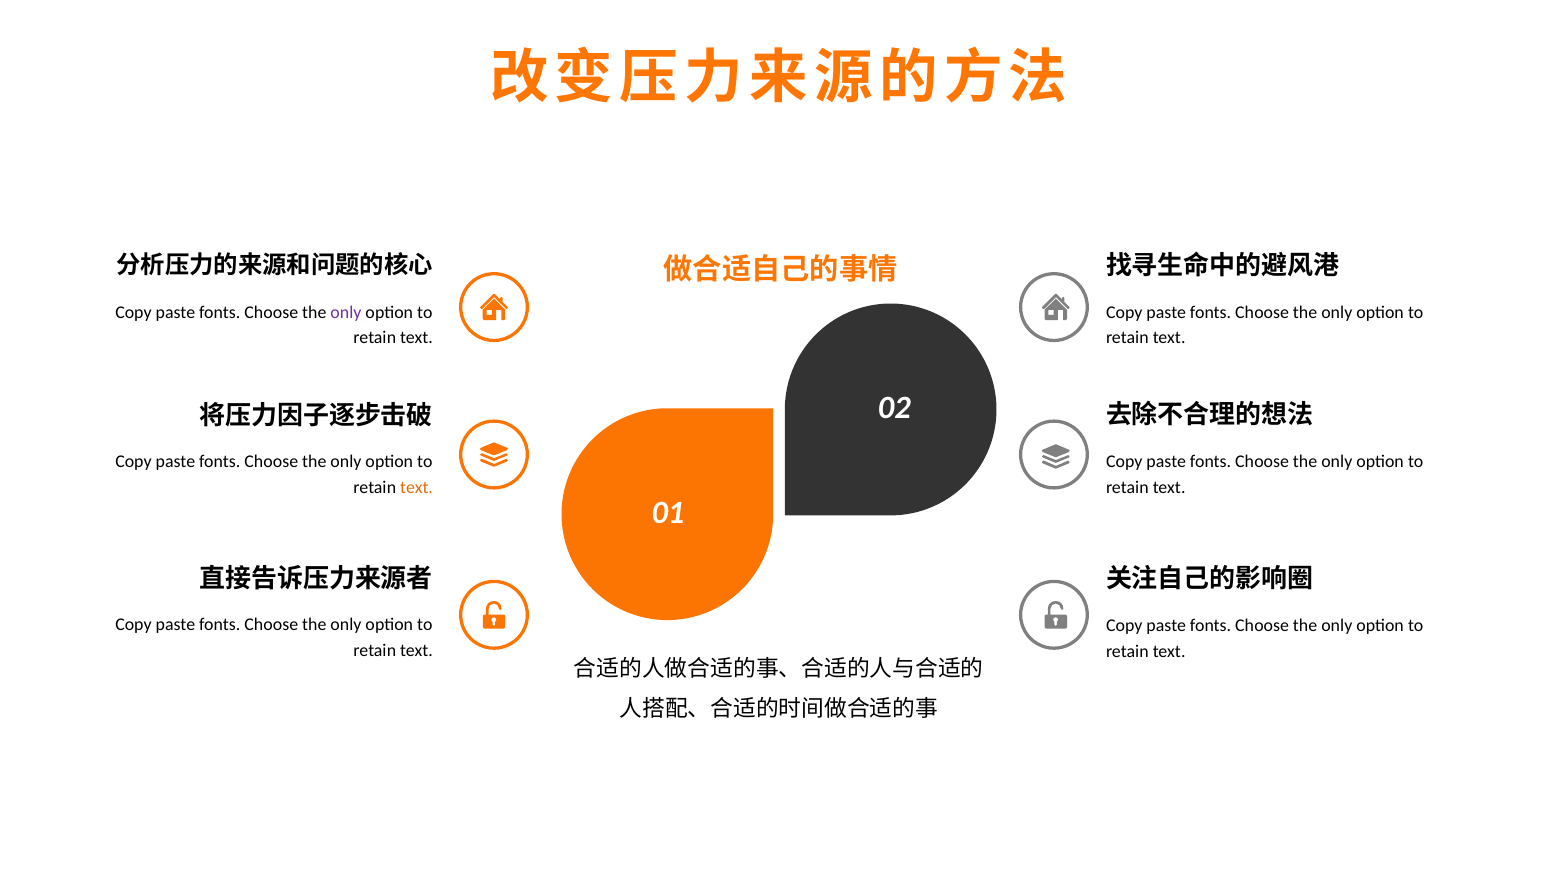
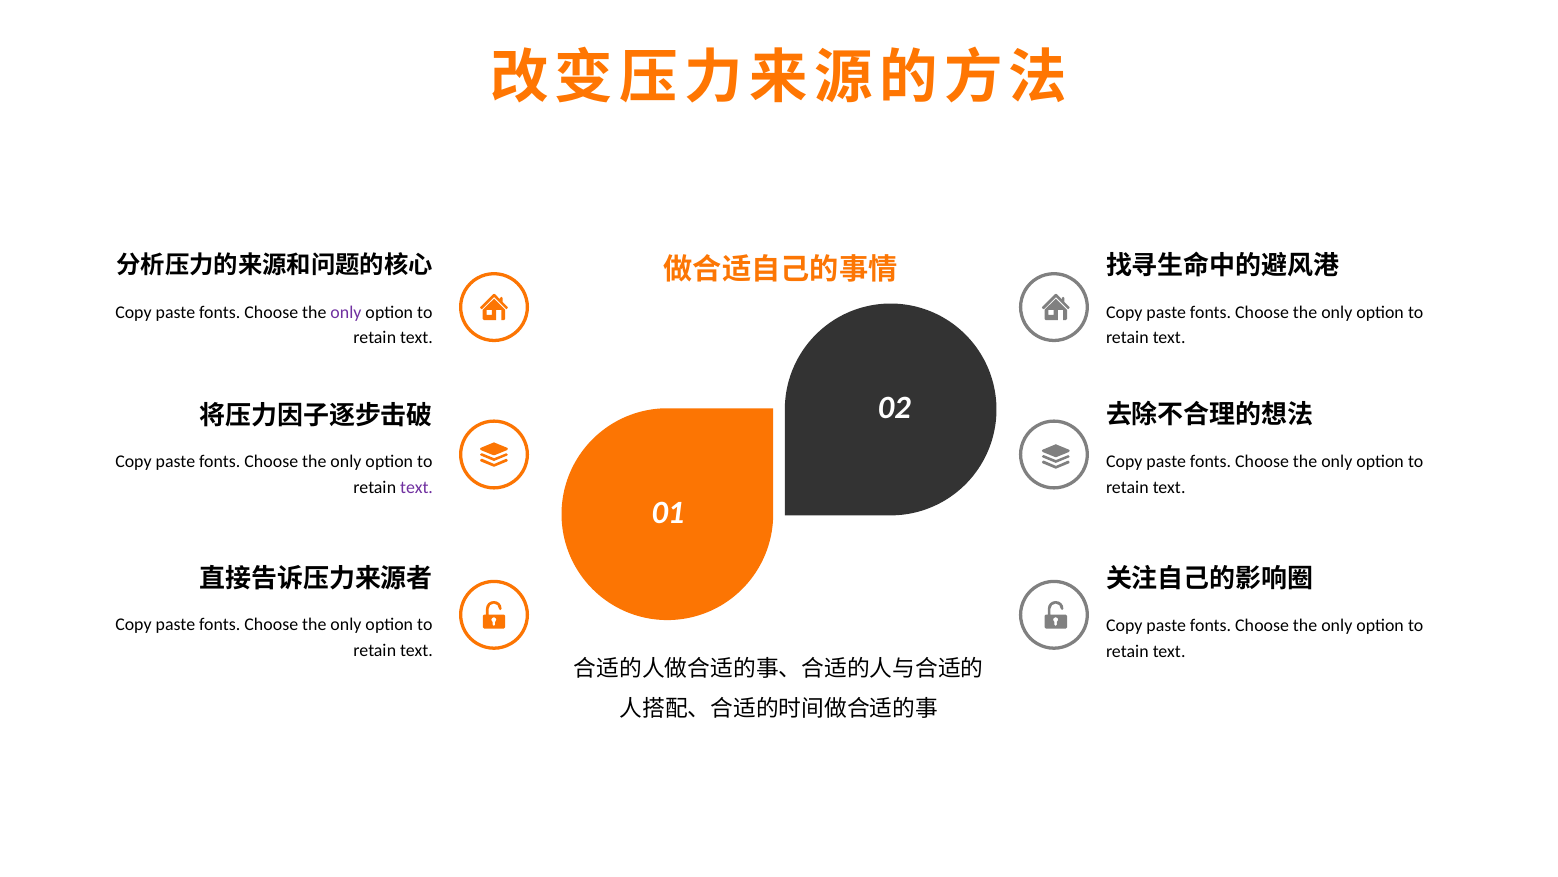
text at (417, 487) colour: orange -> purple
